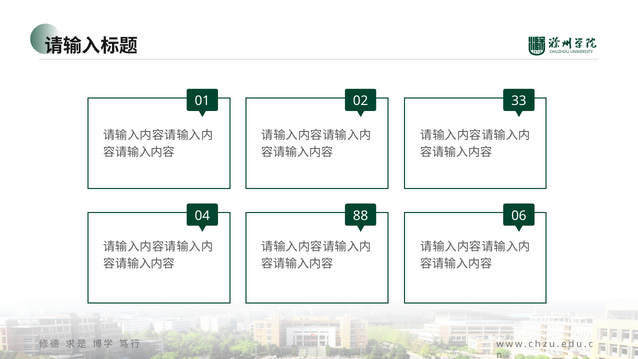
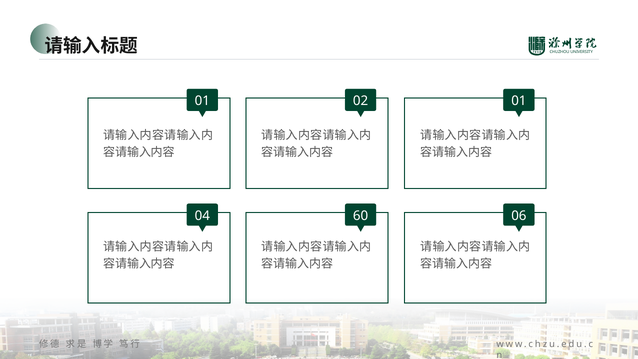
02 33: 33 -> 01
88: 88 -> 60
